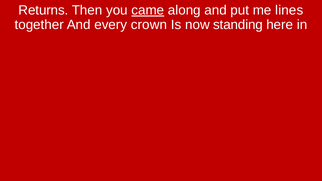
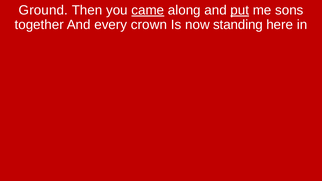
Returns: Returns -> Ground
put underline: none -> present
lines: lines -> sons
